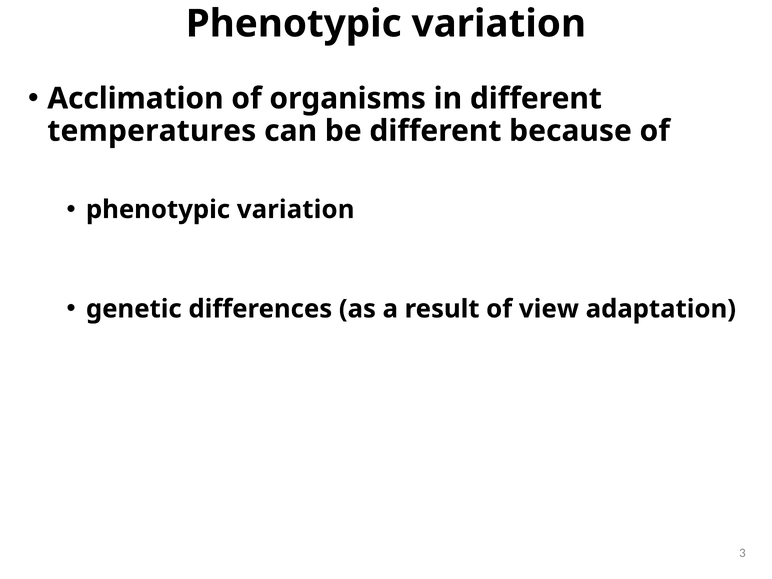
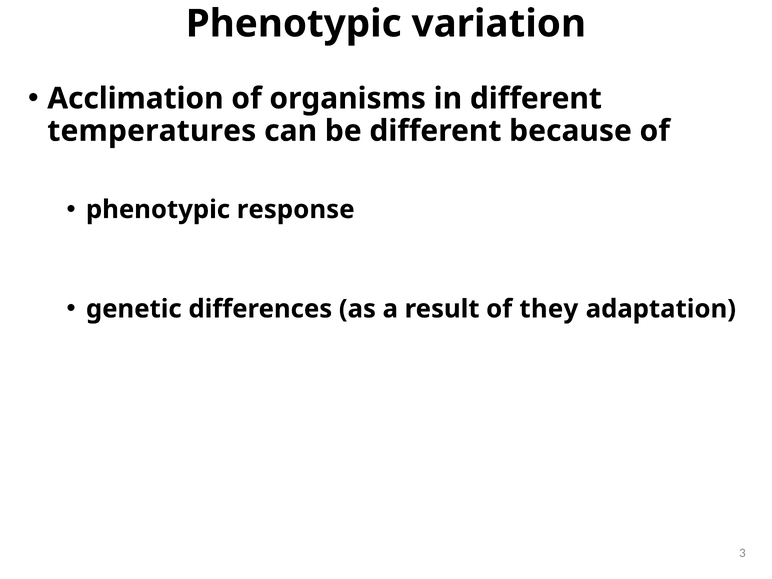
variation at (296, 210): variation -> response
view: view -> they
